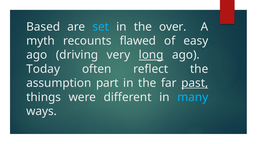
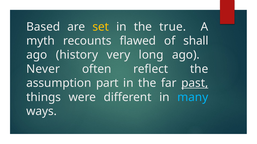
set colour: light blue -> yellow
over: over -> true
easy: easy -> shall
driving: driving -> history
long underline: present -> none
Today: Today -> Never
